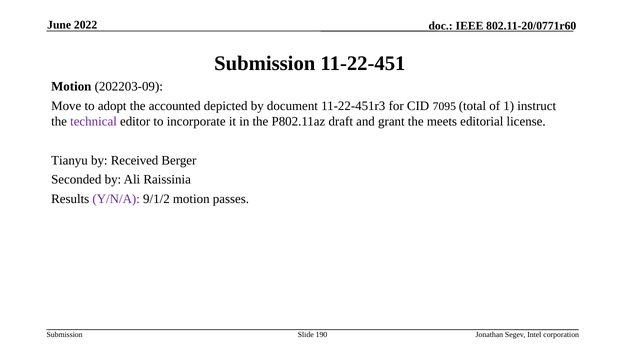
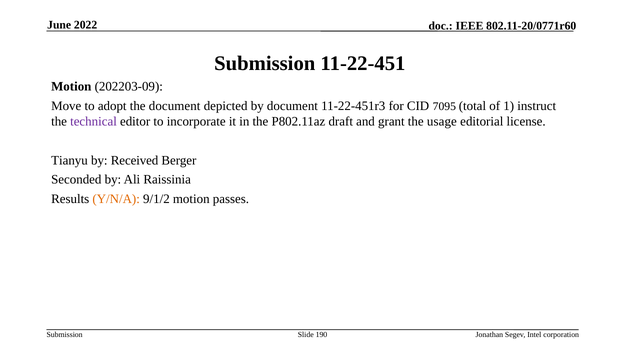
the accounted: accounted -> document
meets: meets -> usage
Y/N/A colour: purple -> orange
